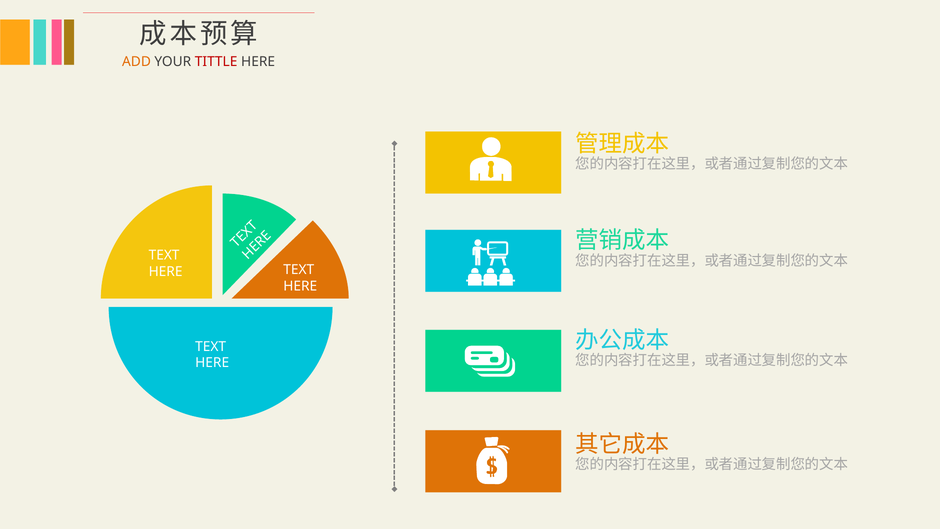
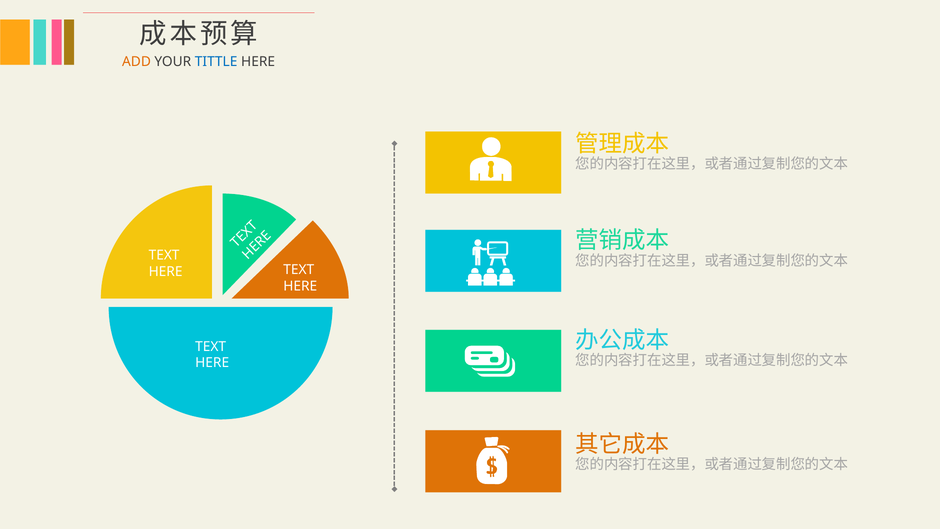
TITTLE colour: red -> blue
